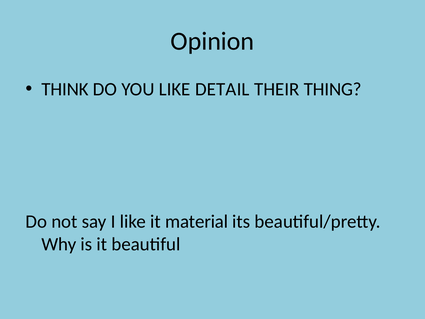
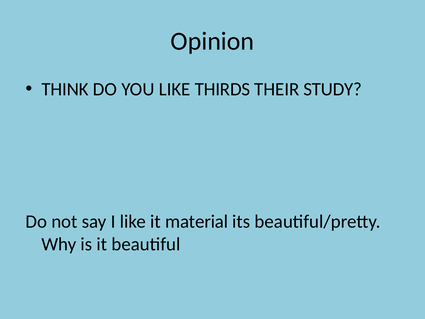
DETAIL: DETAIL -> THIRDS
THING: THING -> STUDY
